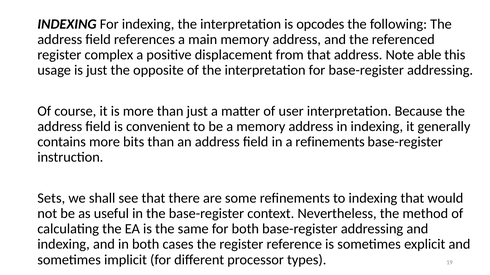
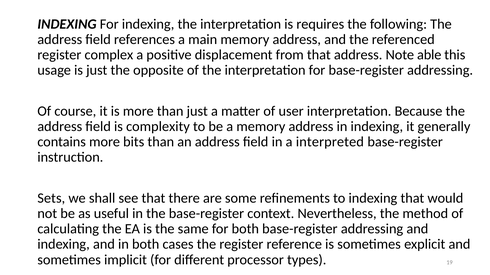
opcodes: opcodes -> requires
convenient: convenient -> complexity
a refinements: refinements -> interpreted
